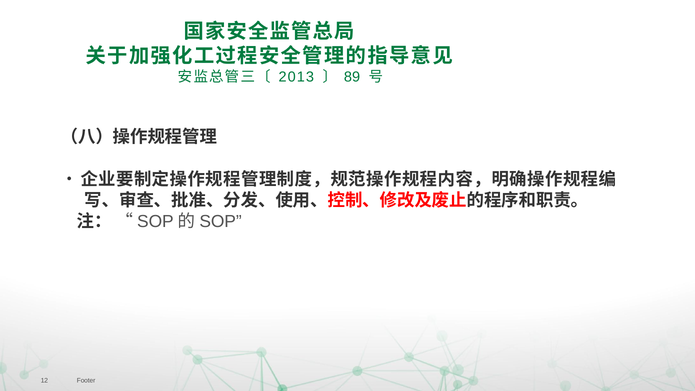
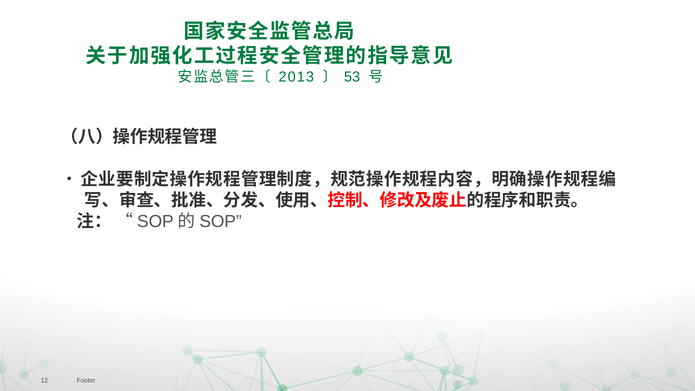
89: 89 -> 53
